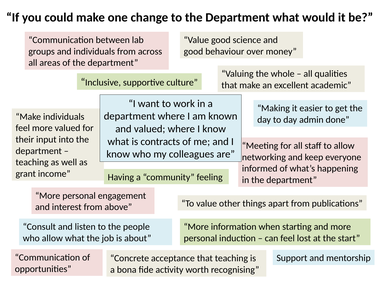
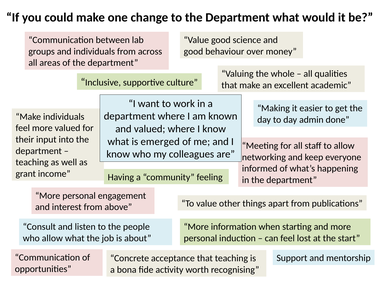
contracts: contracts -> emerged
